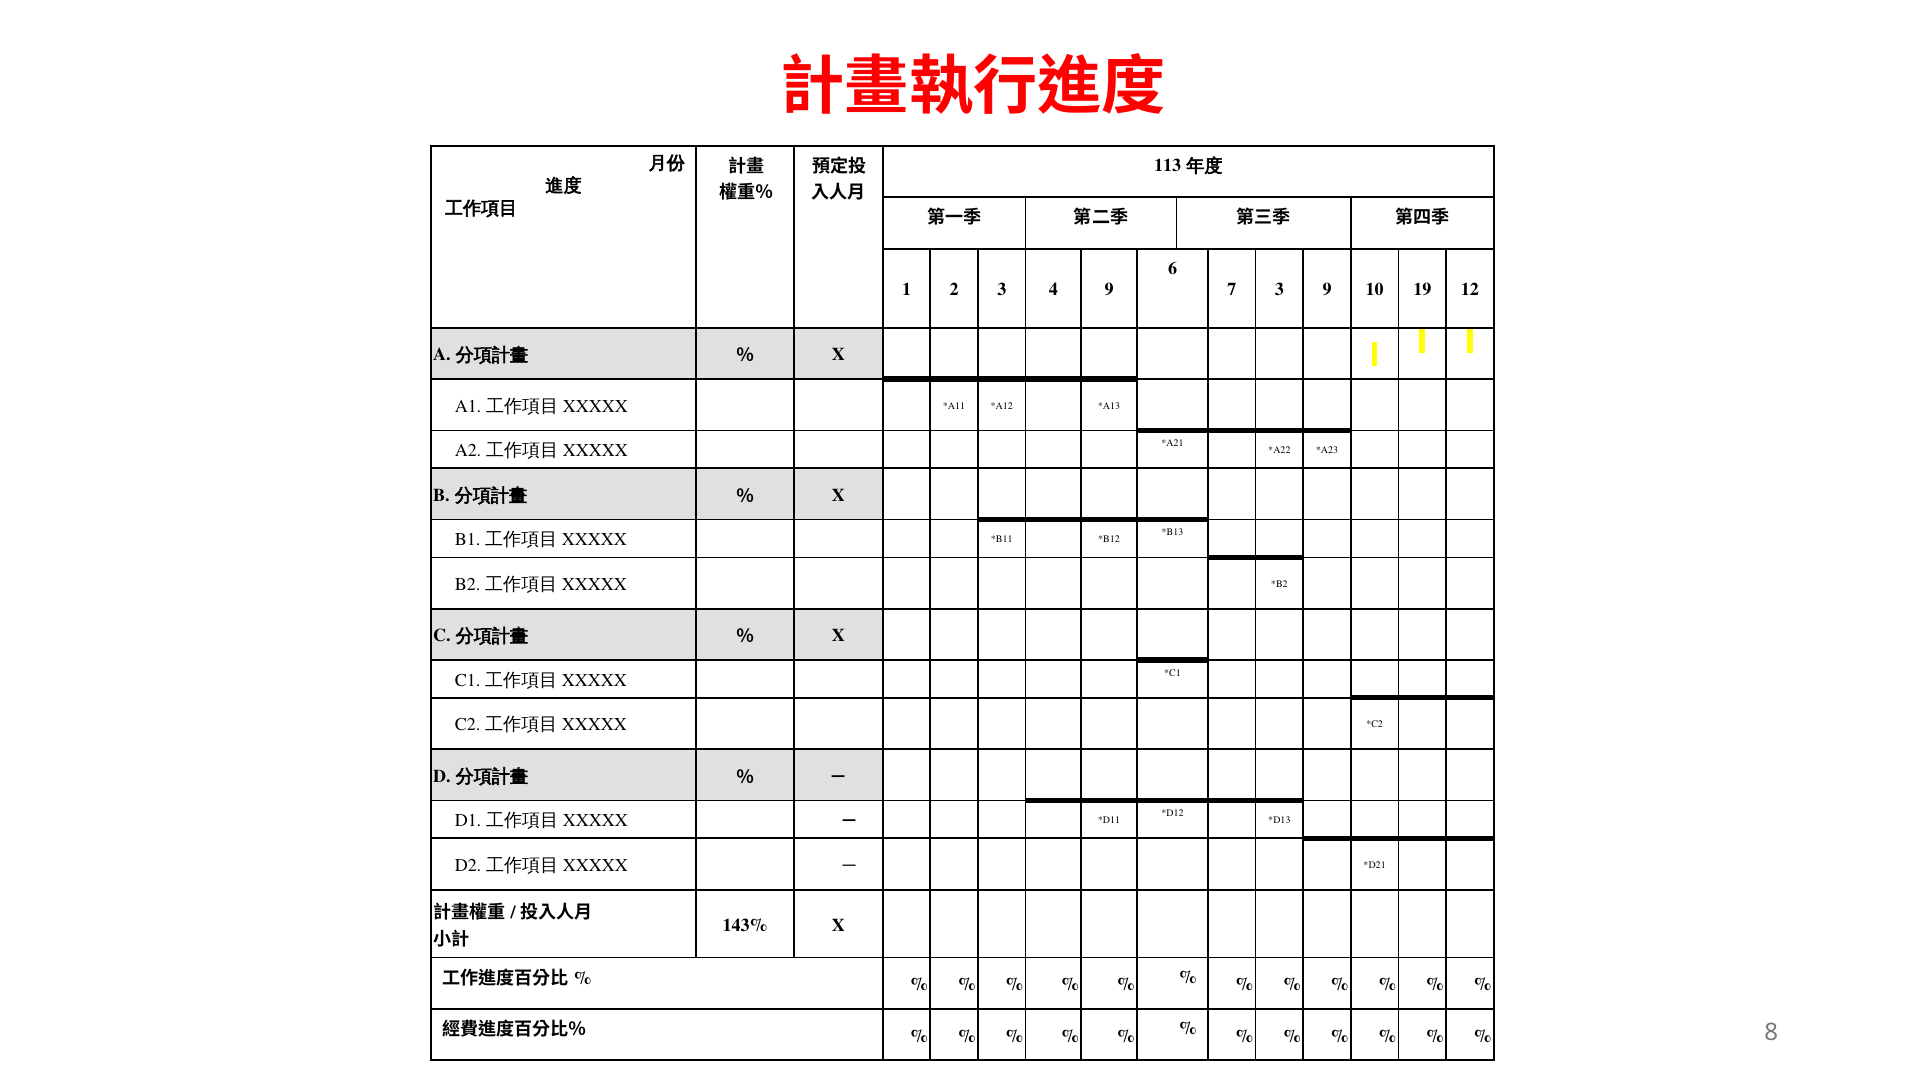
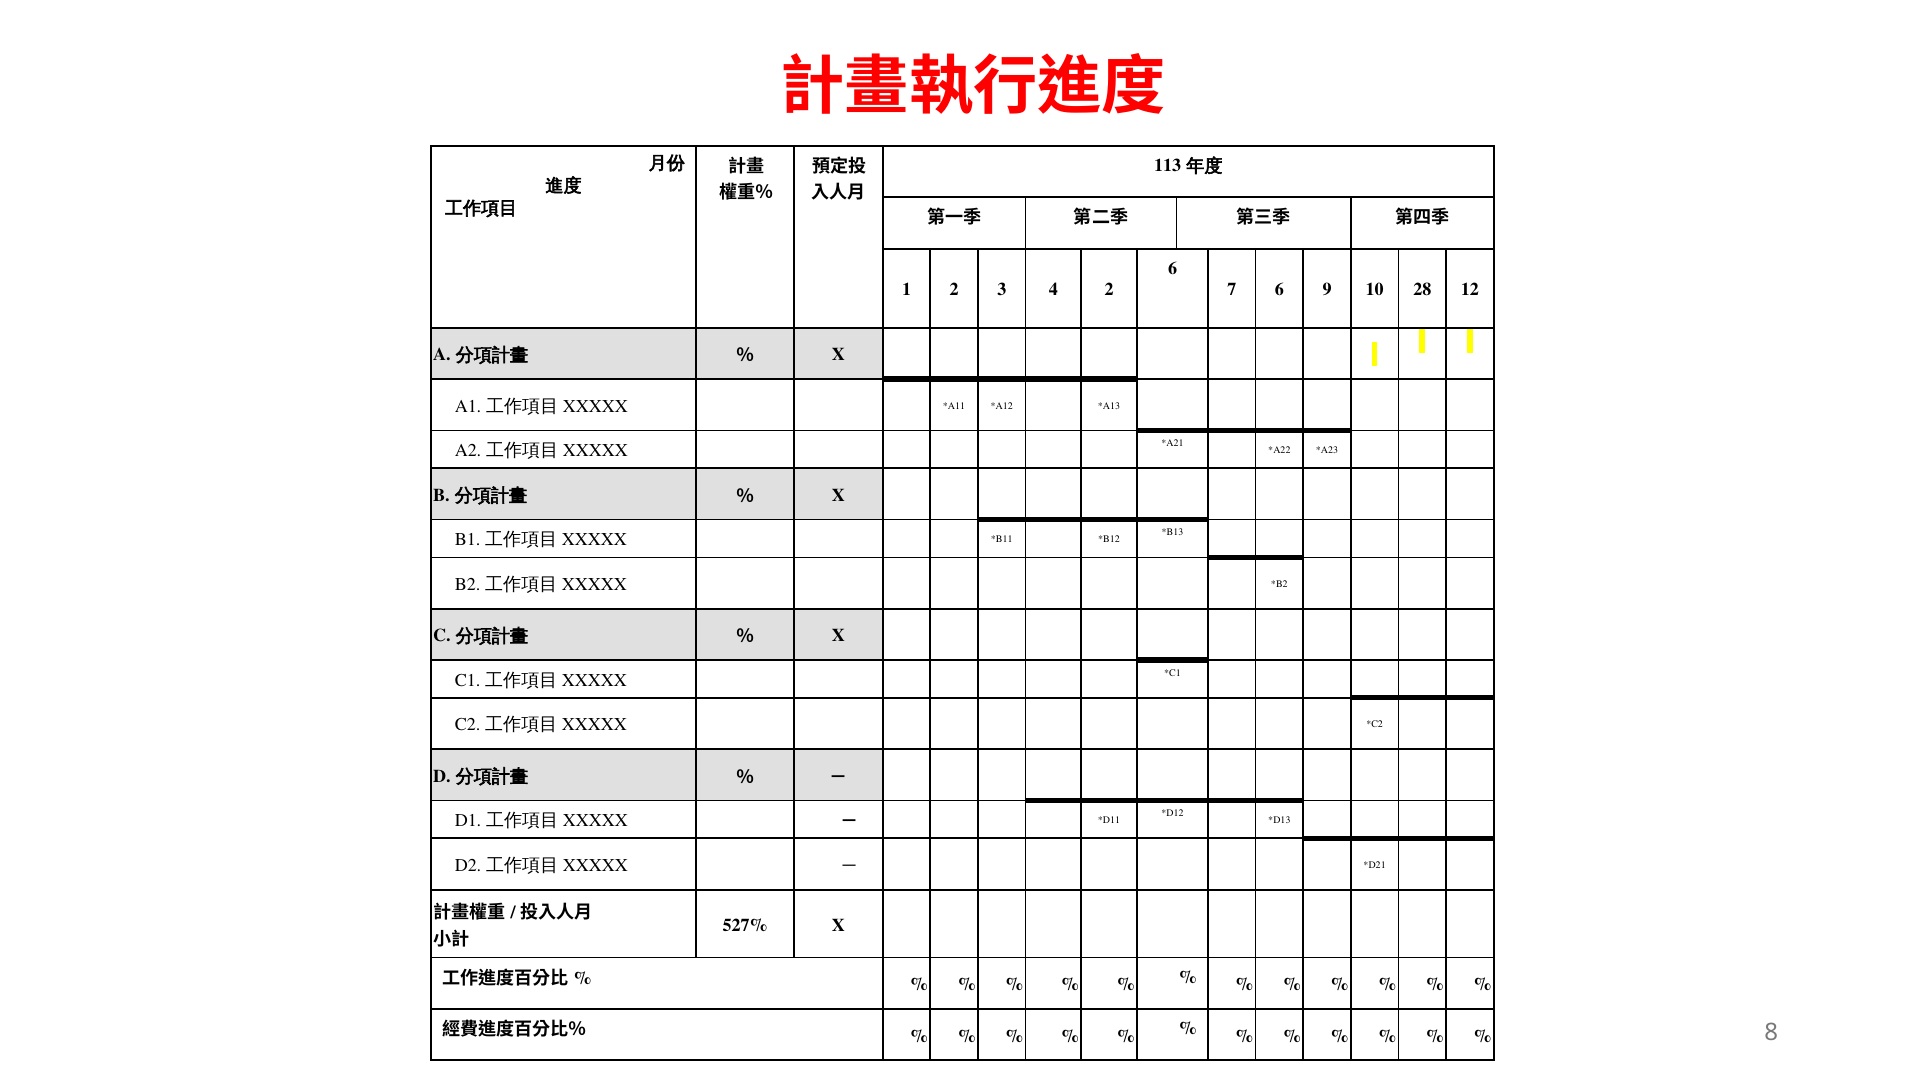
4 9: 9 -> 2
7 3: 3 -> 6
19: 19 -> 28
143%: 143% -> 527%
